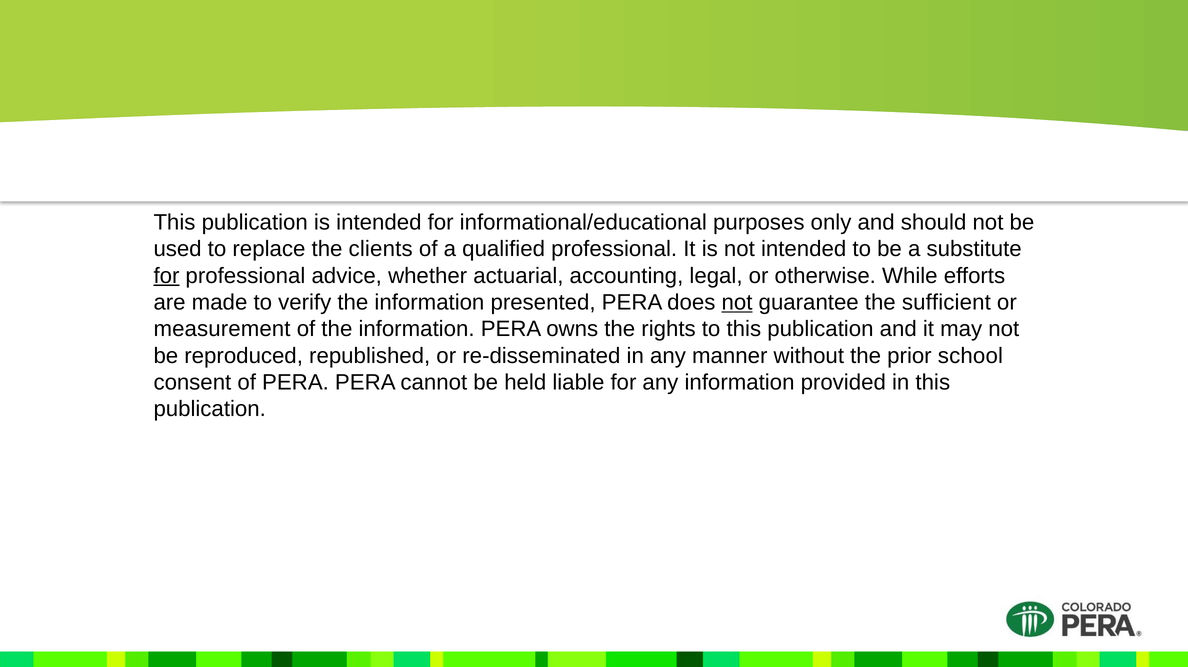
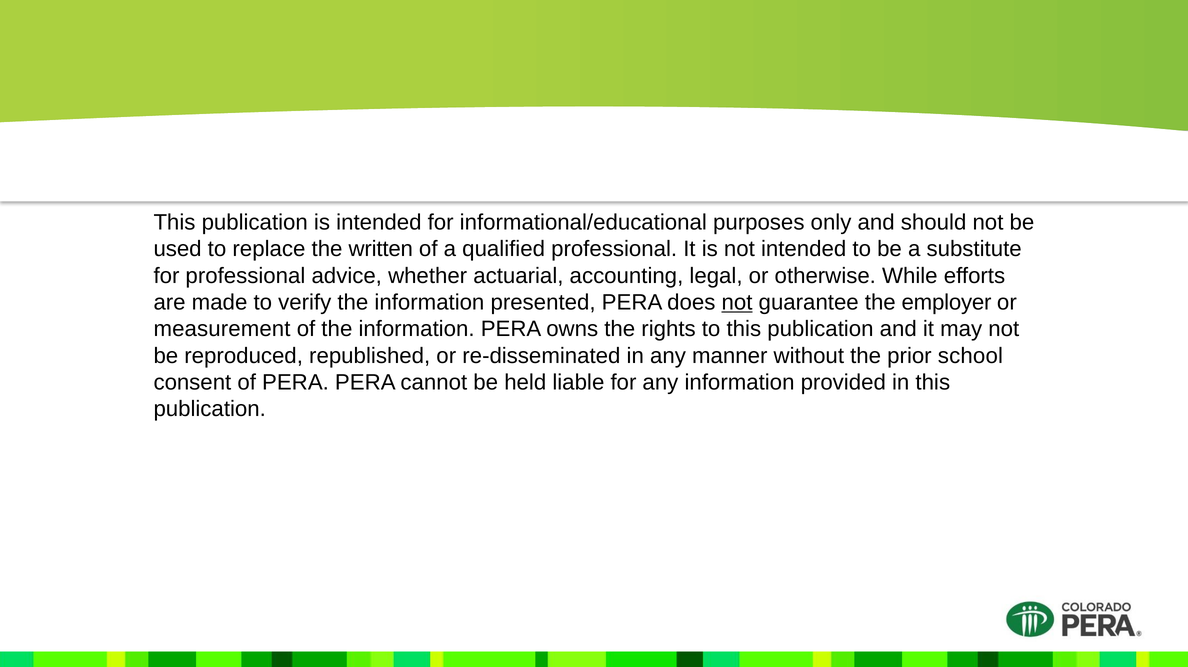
clients: clients -> written
for at (166, 276) underline: present -> none
sufficient: sufficient -> employer
